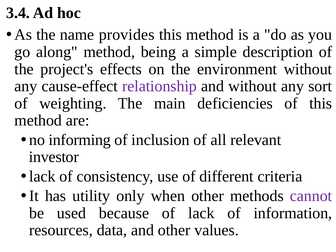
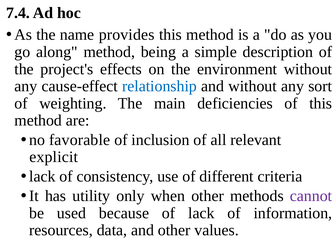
3.4: 3.4 -> 7.4
relationship colour: purple -> blue
informing: informing -> favorable
investor: investor -> explicit
